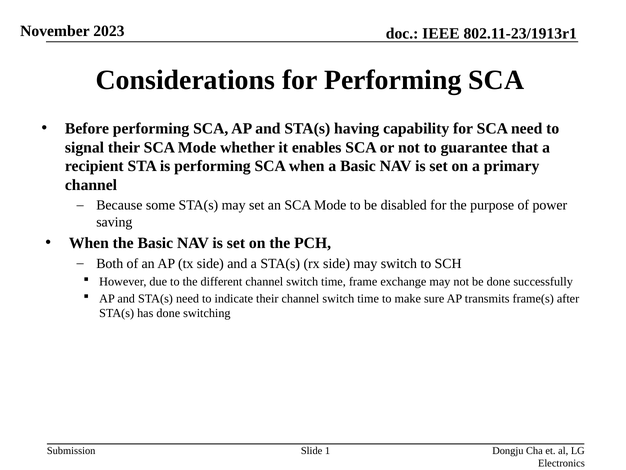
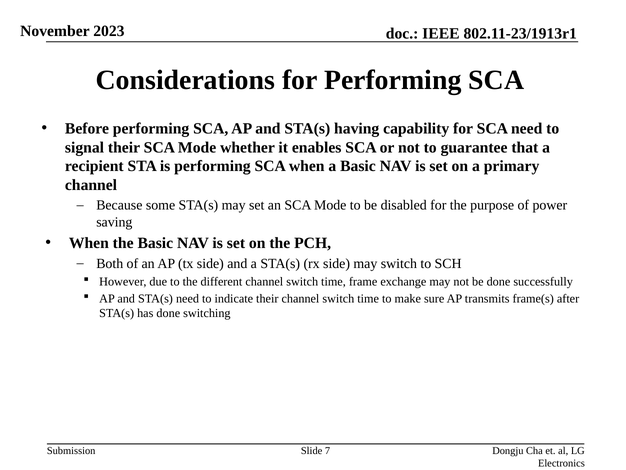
1: 1 -> 7
